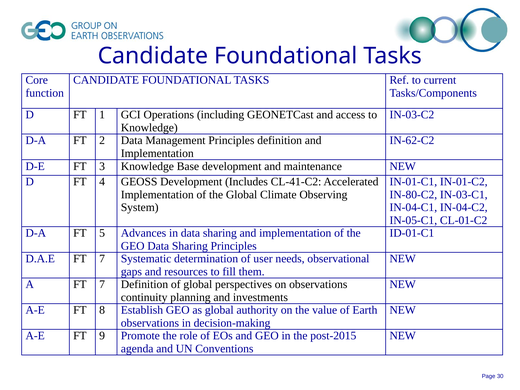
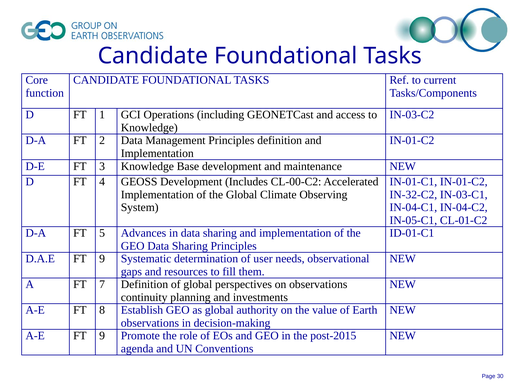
IN-62-C2 at (412, 141): IN-62-C2 -> IN-01-C2
CL-41-C2: CL-41-C2 -> CL-00-C2
IN-80-C2: IN-80-C2 -> IN-32-C2
D.A.E FT 7: 7 -> 9
